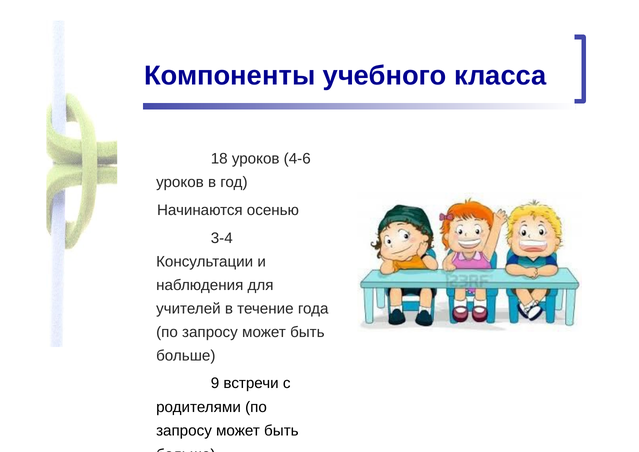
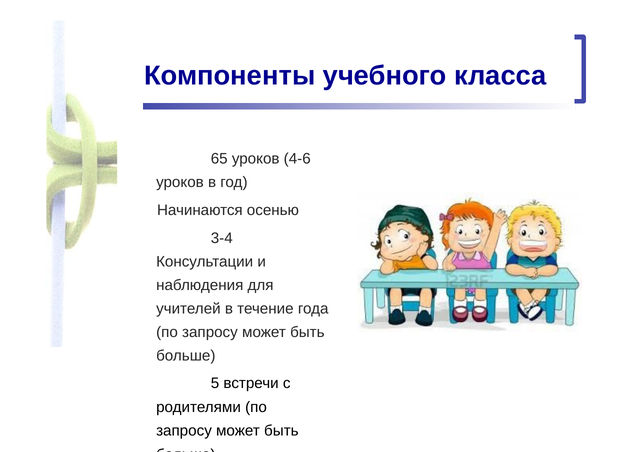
18: 18 -> 65
9: 9 -> 5
